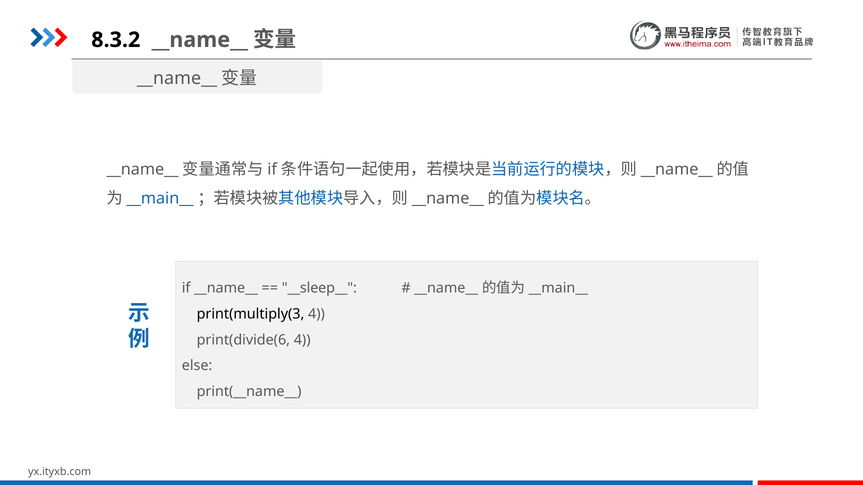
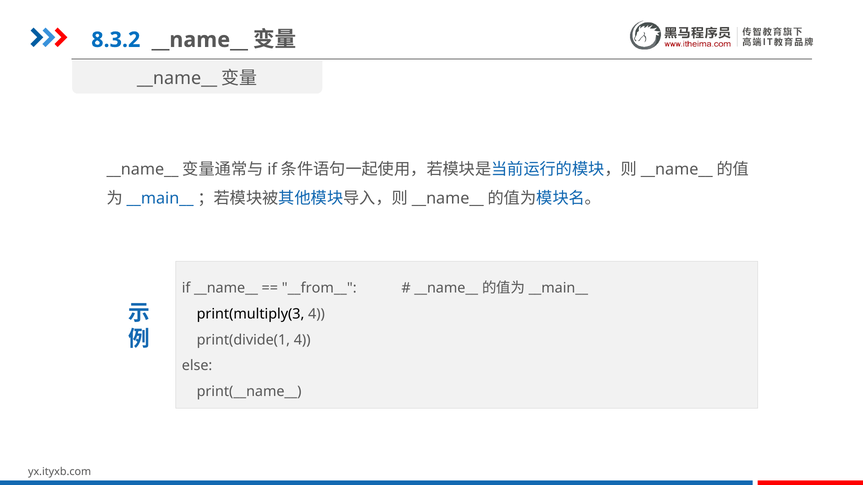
8.3.2 colour: black -> blue
__sleep__: __sleep__ -> __from__
print(divide(6: print(divide(6 -> print(divide(1
